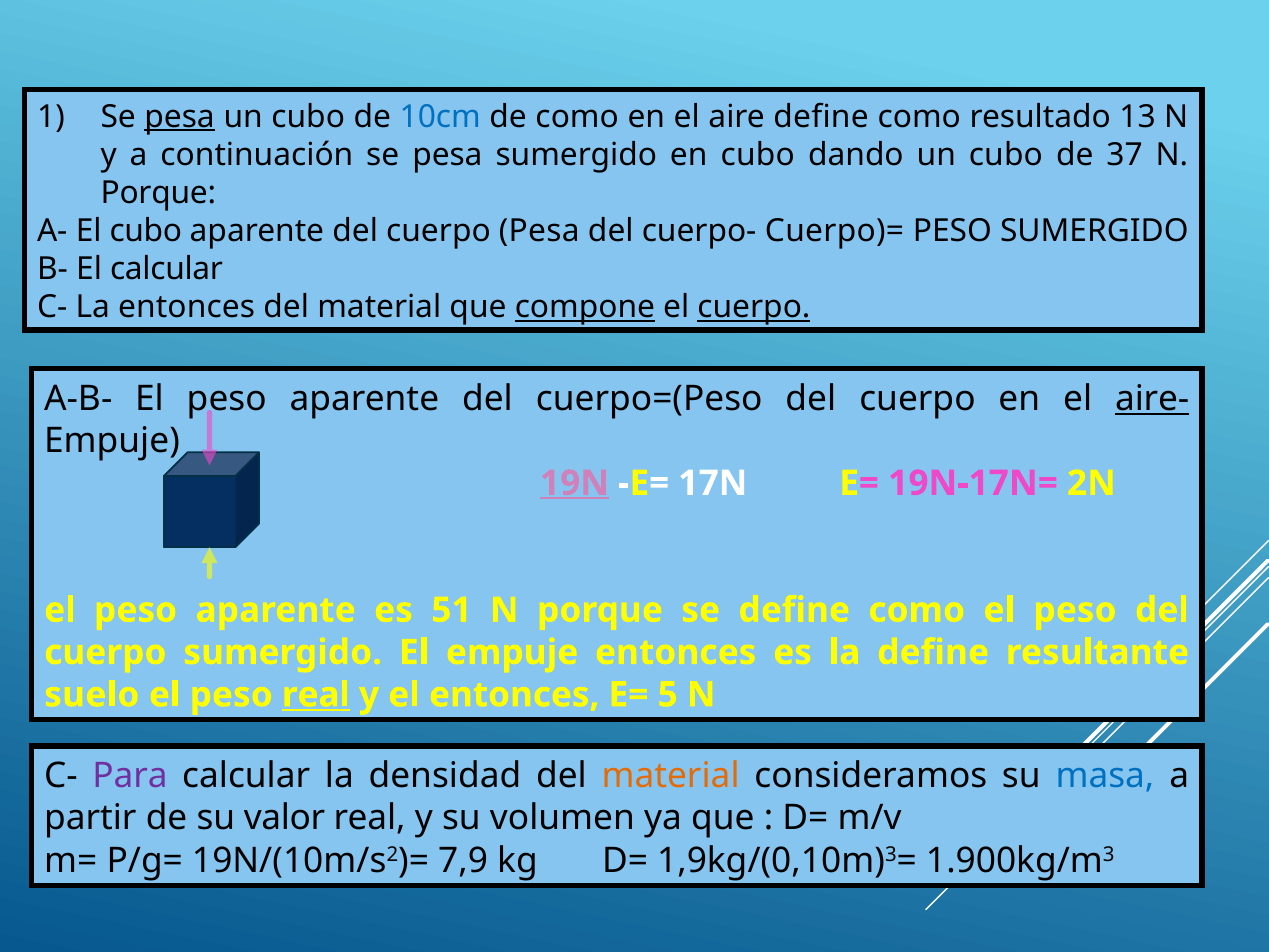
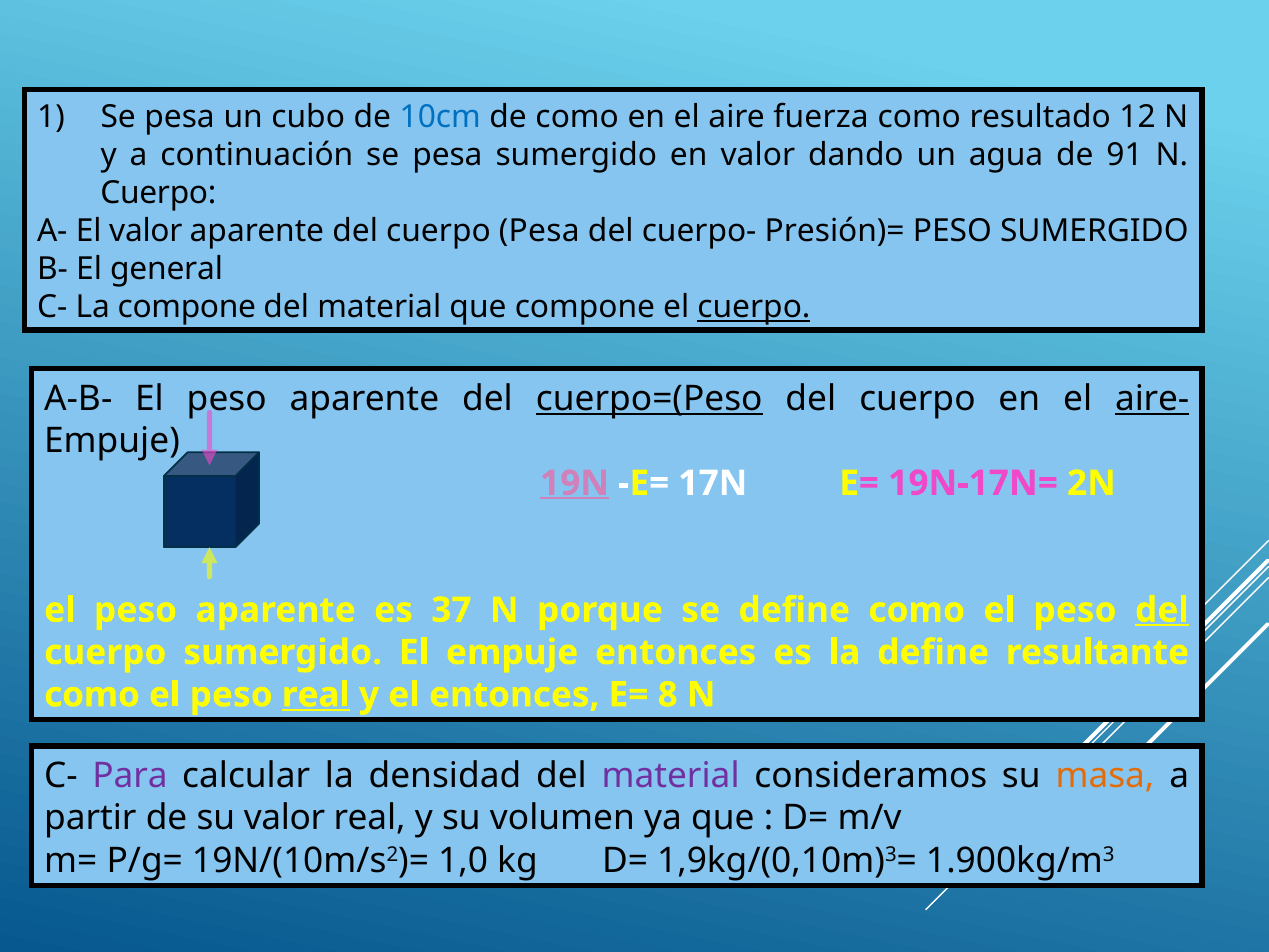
pesa at (180, 117) underline: present -> none
aire define: define -> fuerza
13: 13 -> 12
en cubo: cubo -> valor
dando un cubo: cubo -> agua
37: 37 -> 91
Porque at (158, 193): Porque -> Cuerpo
El cubo: cubo -> valor
Cuerpo)=: Cuerpo)= -> Presión)=
El calcular: calcular -> general
La entonces: entonces -> compone
compone at (585, 307) underline: present -> none
cuerpo=(Peso underline: none -> present
51: 51 -> 37
del at (1162, 610) underline: none -> present
suelo at (92, 695): suelo -> como
5: 5 -> 8
material at (671, 776) colour: orange -> purple
masa colour: blue -> orange
7,9: 7,9 -> 1,0
